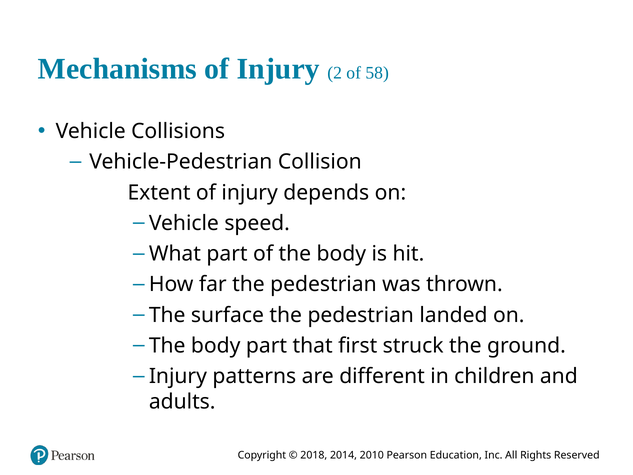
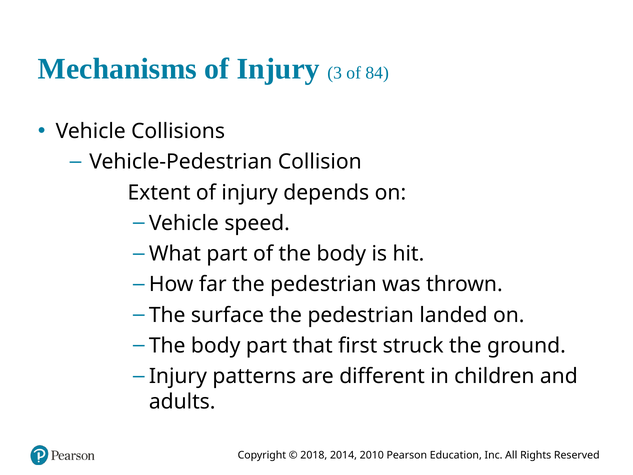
2: 2 -> 3
58: 58 -> 84
